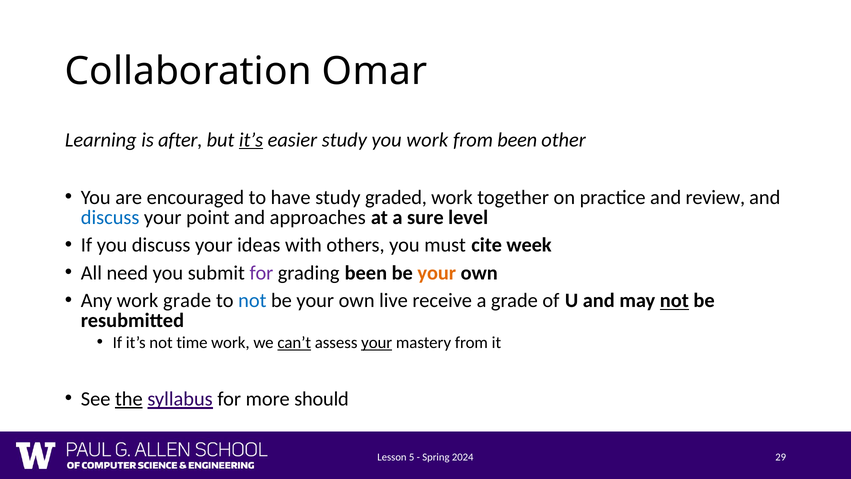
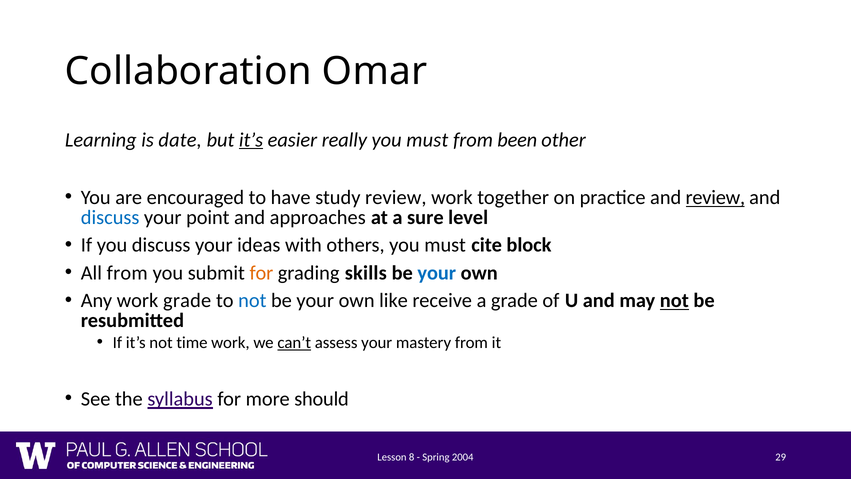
after: after -> date
easier study: study -> really
work at (427, 140): work -> must
study graded: graded -> review
review at (715, 197) underline: none -> present
week: week -> block
All need: need -> from
for at (261, 273) colour: purple -> orange
grading been: been -> skills
your at (437, 273) colour: orange -> blue
live: live -> like
your at (377, 343) underline: present -> none
the underline: present -> none
5: 5 -> 8
2024: 2024 -> 2004
